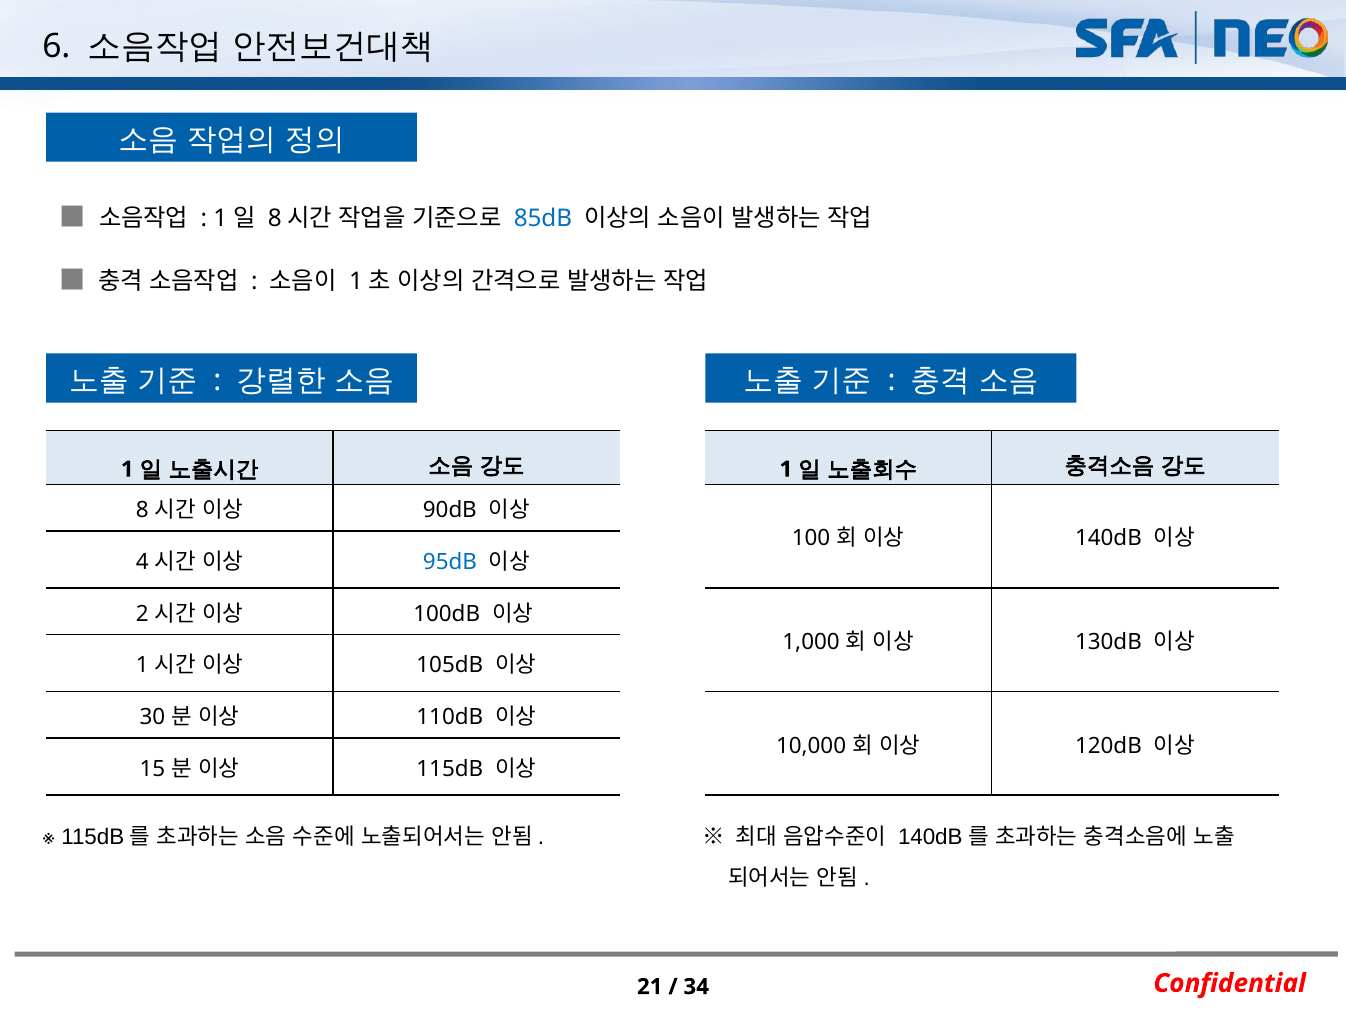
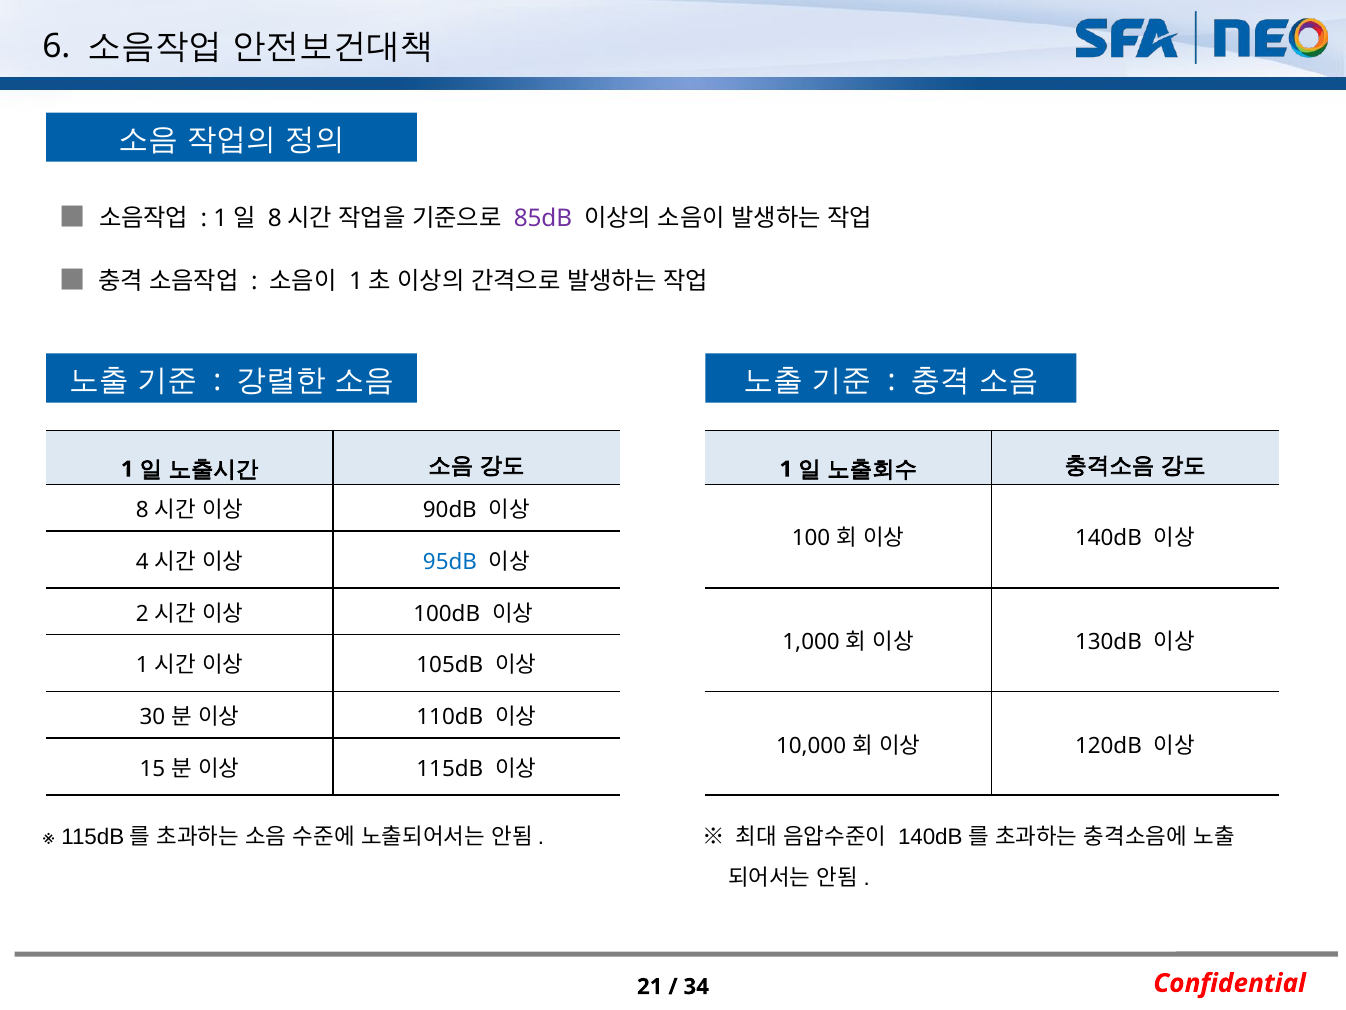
85dB colour: blue -> purple
